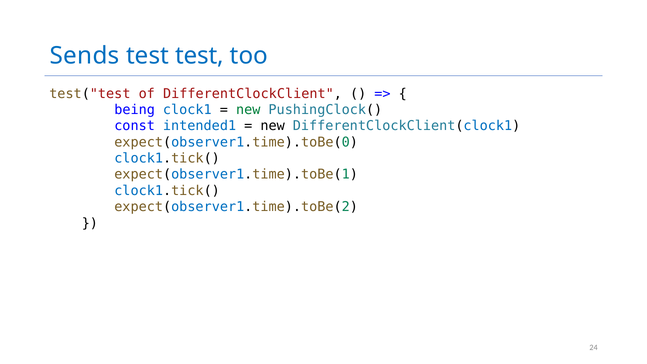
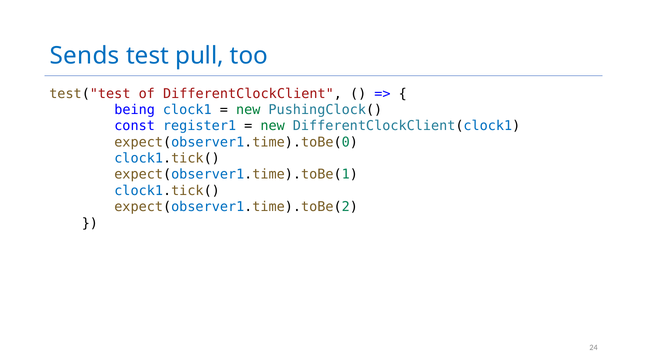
test test: test -> pull
intended1: intended1 -> register1
new at (273, 126) colour: black -> green
